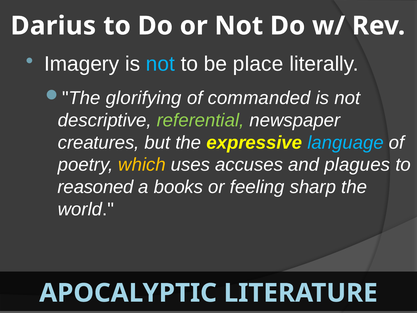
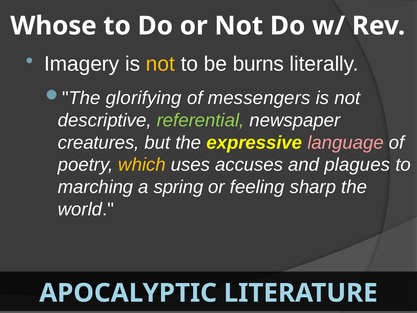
Darius: Darius -> Whose
not at (160, 64) colour: light blue -> yellow
place: place -> burns
commanded: commanded -> messengers
language colour: light blue -> pink
reasoned: reasoned -> marching
books: books -> spring
